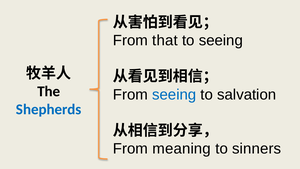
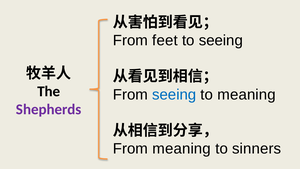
that: that -> feet
to salvation: salvation -> meaning
Shepherds colour: blue -> purple
